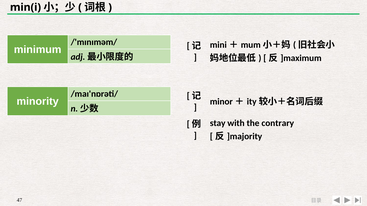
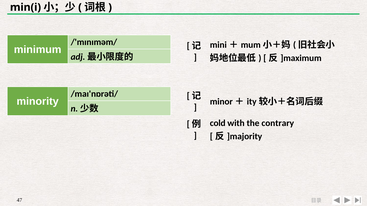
stay: stay -> cold
